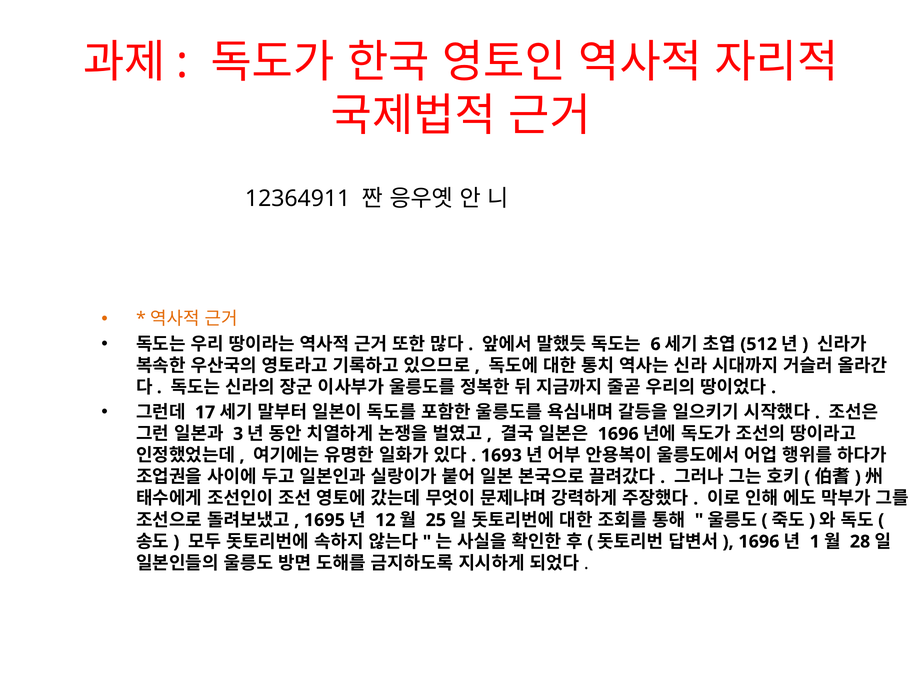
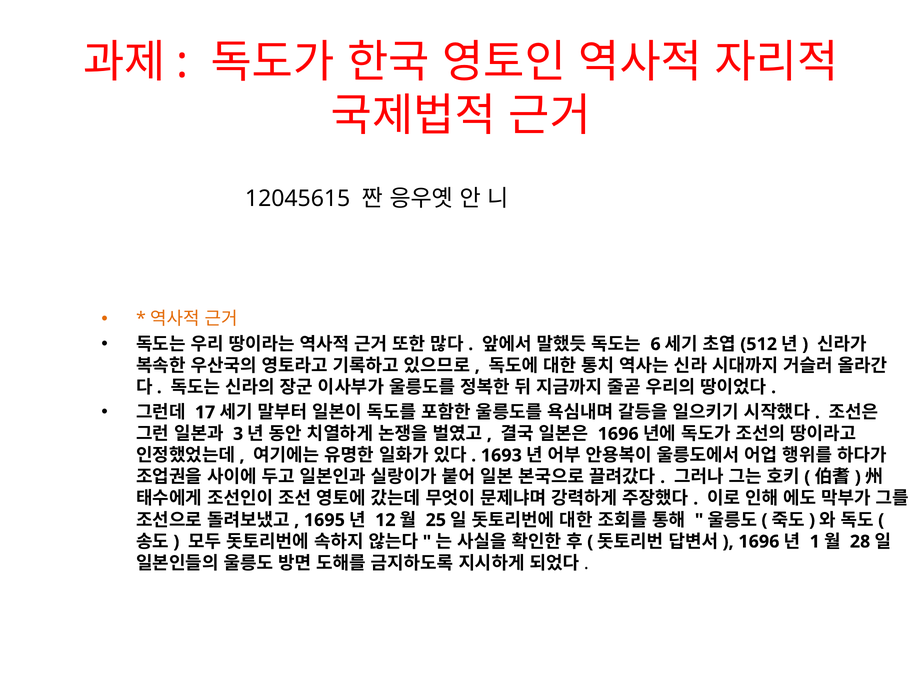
12364911: 12364911 -> 12045615
